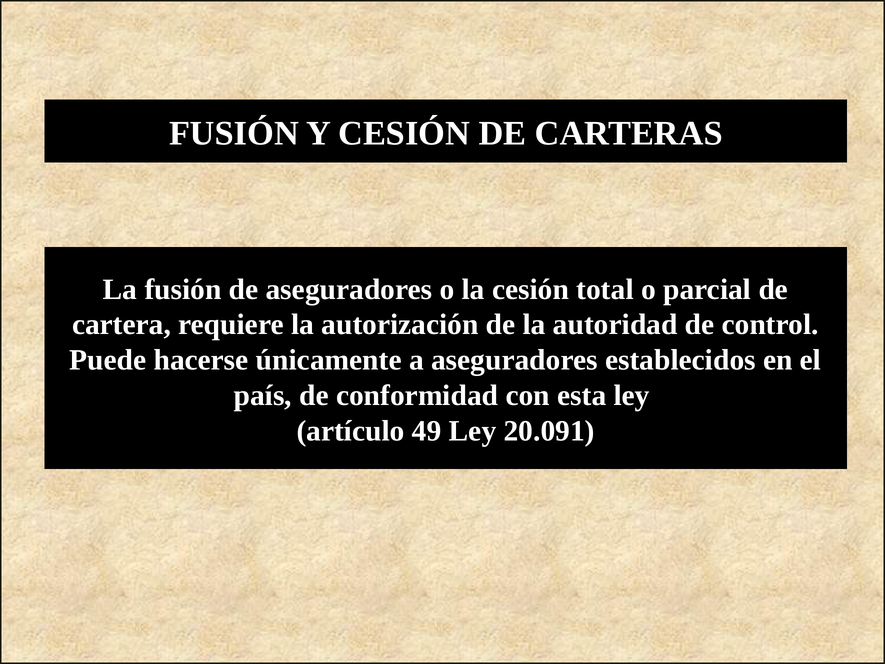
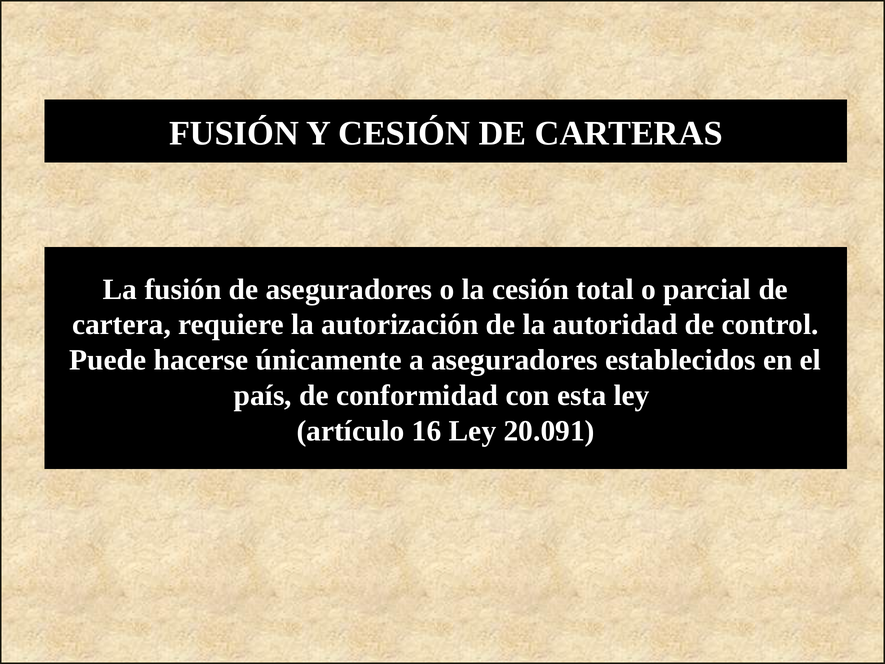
49: 49 -> 16
